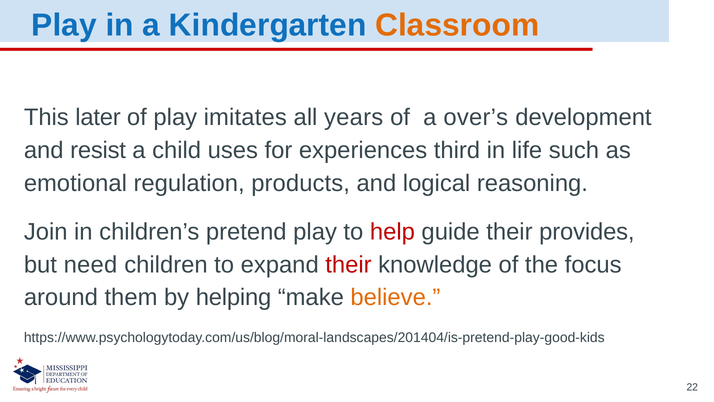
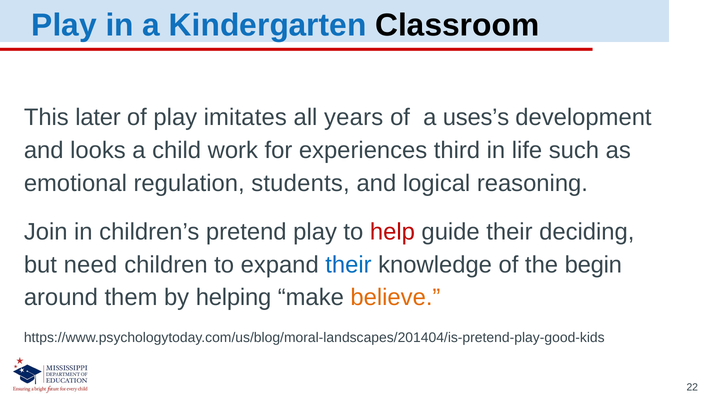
Classroom colour: orange -> black
over’s: over’s -> uses’s
resist: resist -> looks
uses: uses -> work
products: products -> students
provides: provides -> deciding
their at (348, 265) colour: red -> blue
focus: focus -> begin
